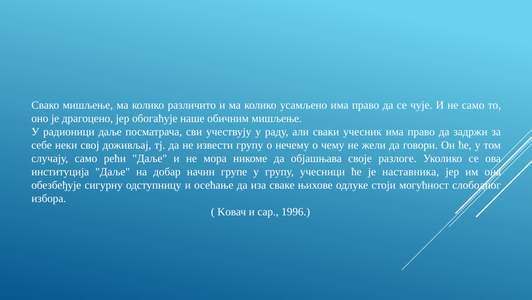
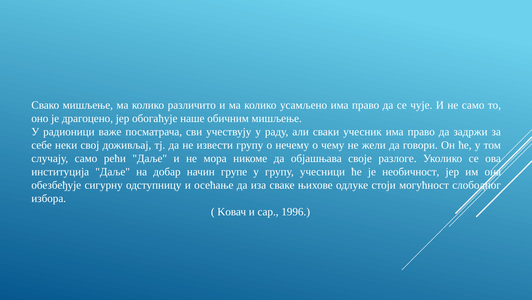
радионици даље: даље -> важе
наставника: наставника -> необичност
